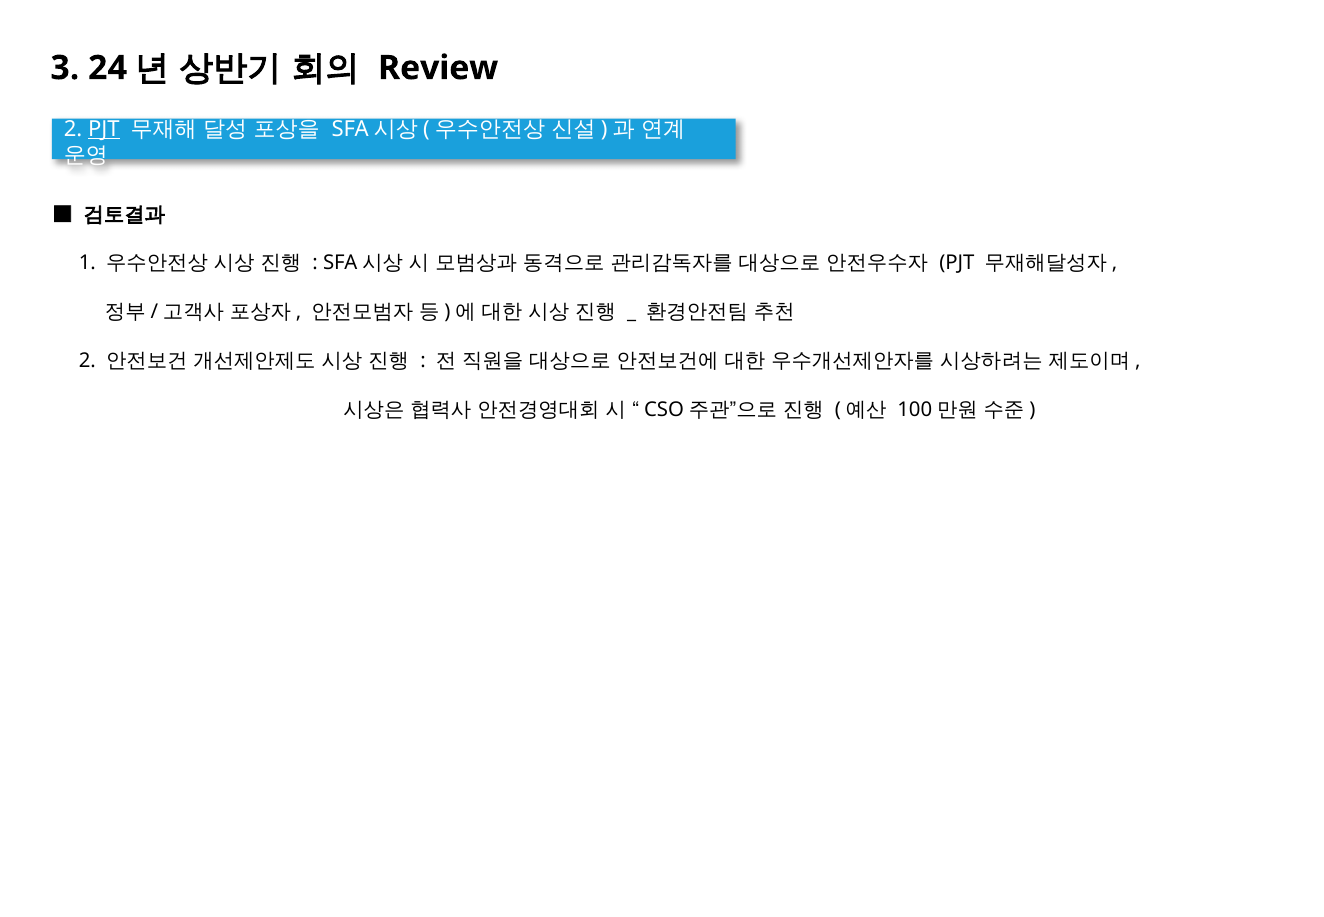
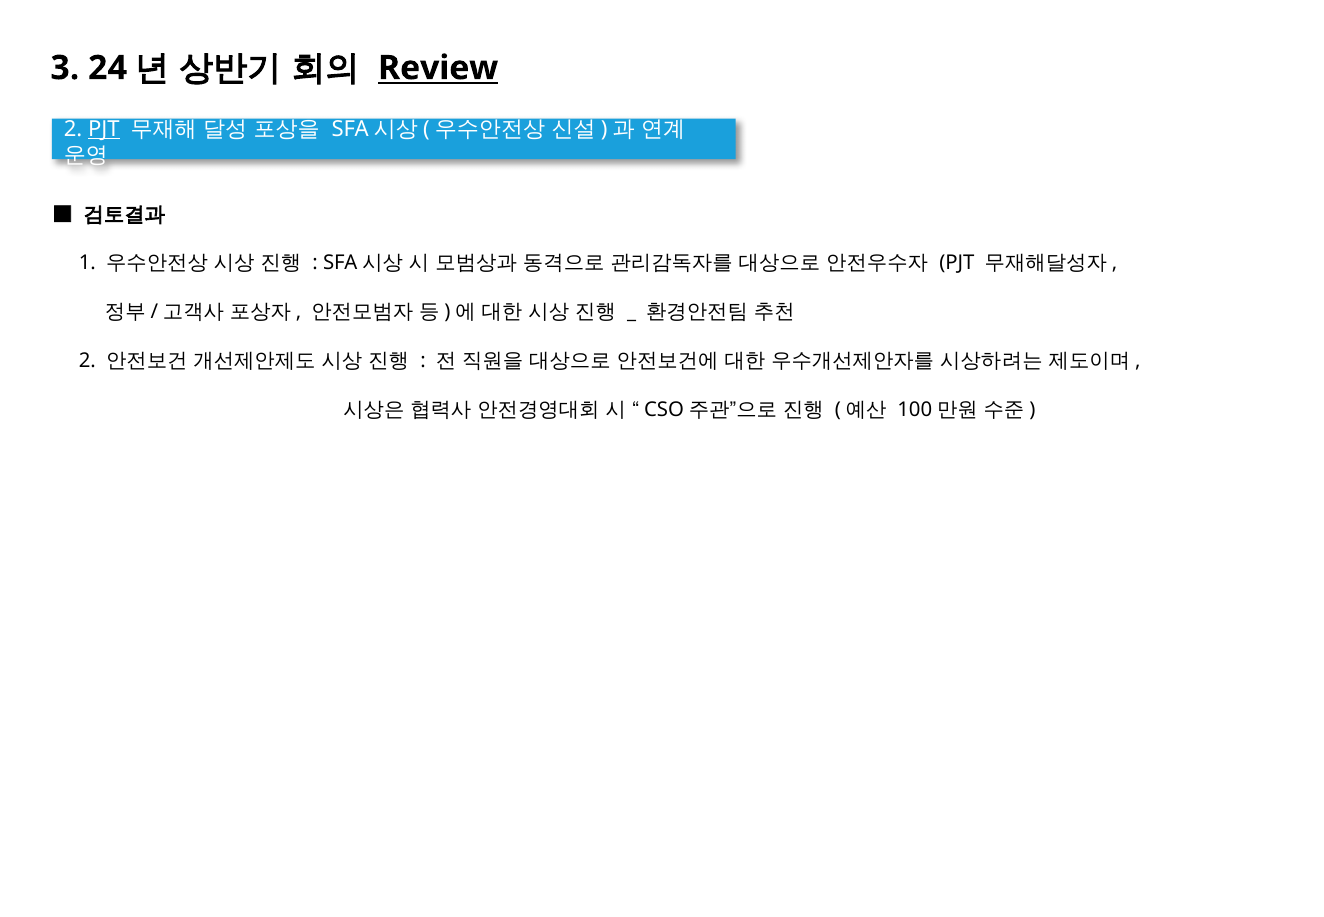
Review underline: none -> present
